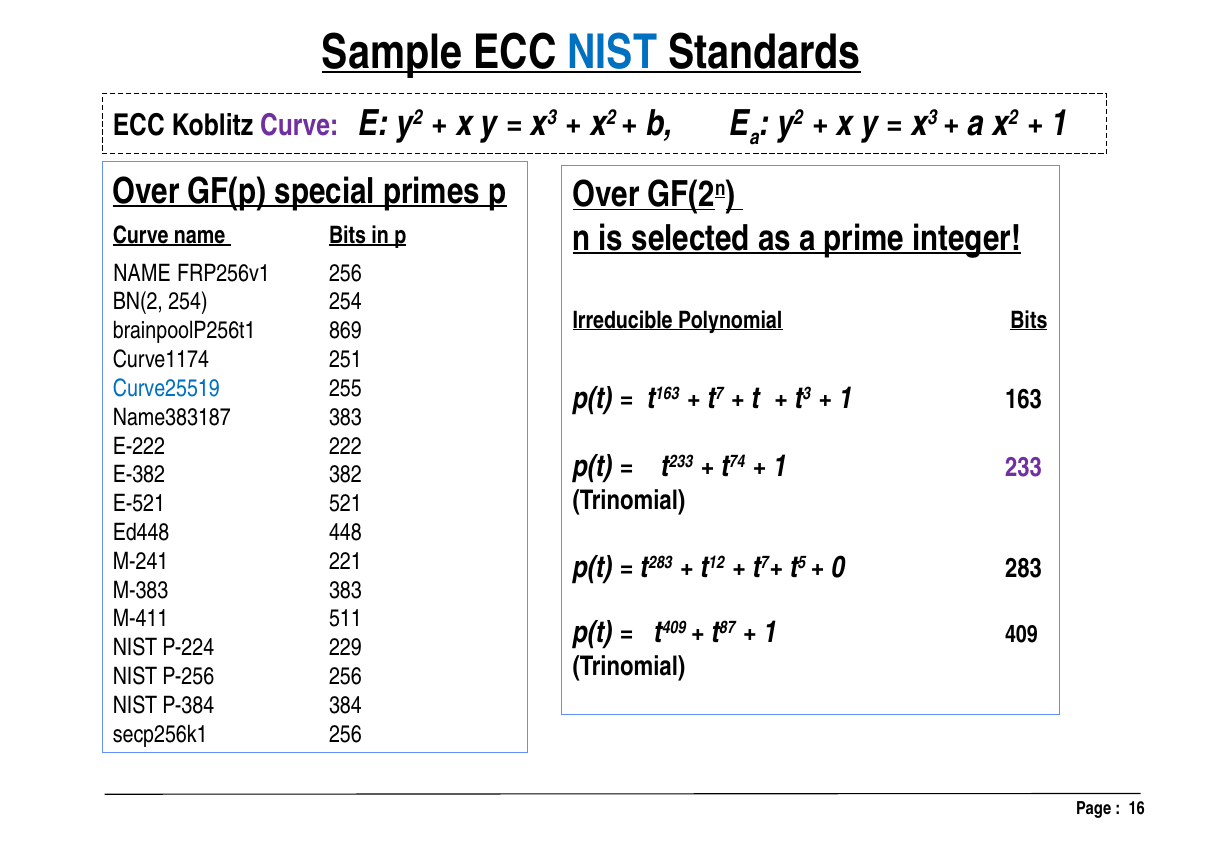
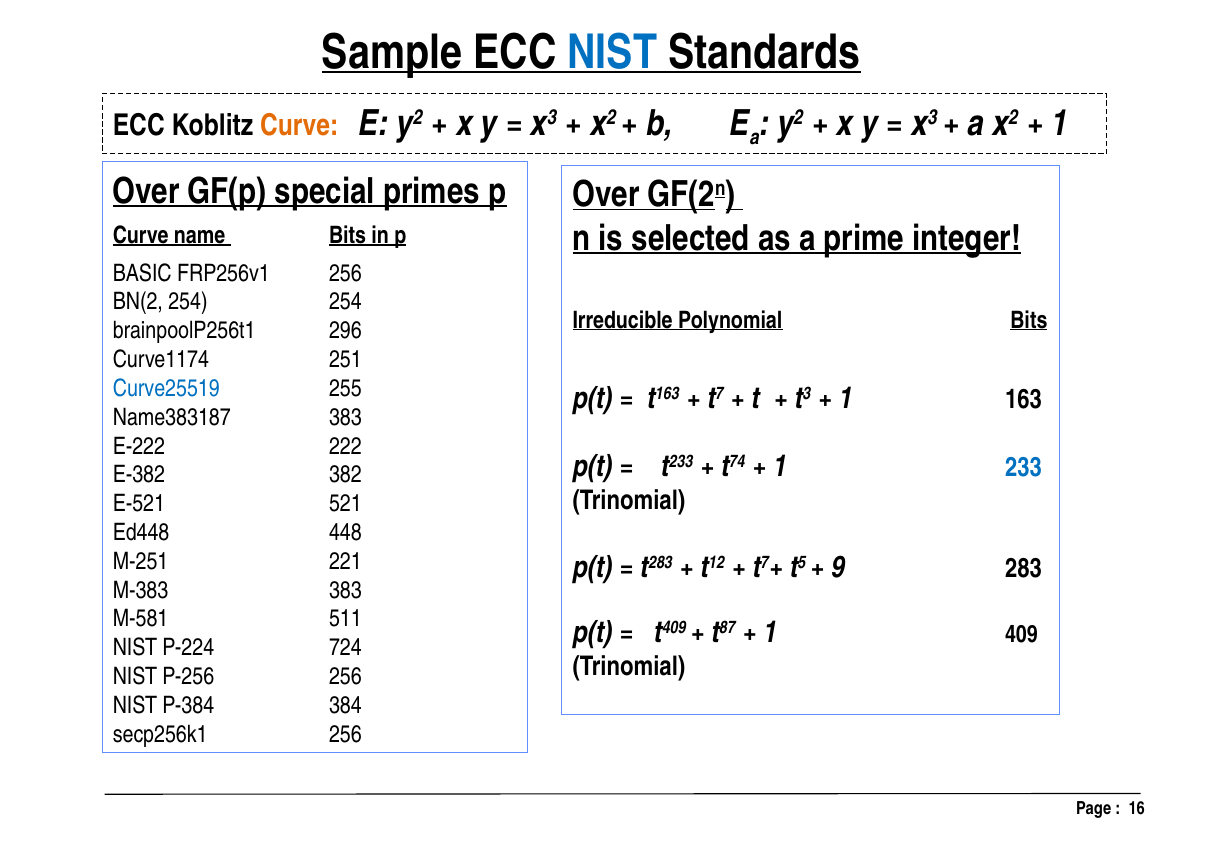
Curve at (299, 125) colour: purple -> orange
NAME at (142, 273): NAME -> BASIC
869: 869 -> 296
233 colour: purple -> blue
M-241: M-241 -> M-251
0: 0 -> 9
M-411: M-411 -> M-581
229: 229 -> 724
